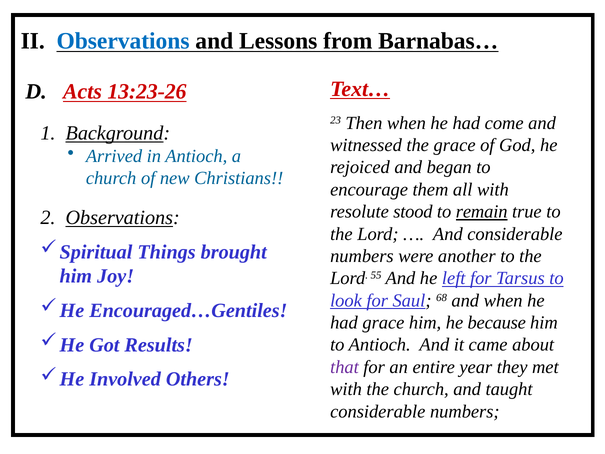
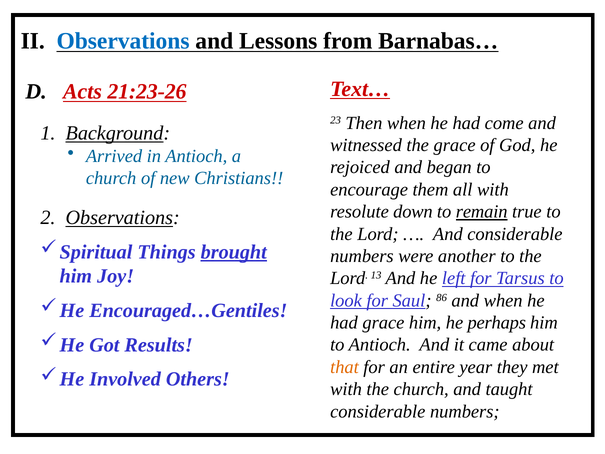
13:23-26: 13:23-26 -> 21:23-26
stood: stood -> down
brought underline: none -> present
55: 55 -> 13
68: 68 -> 86
because: because -> perhaps
that colour: purple -> orange
